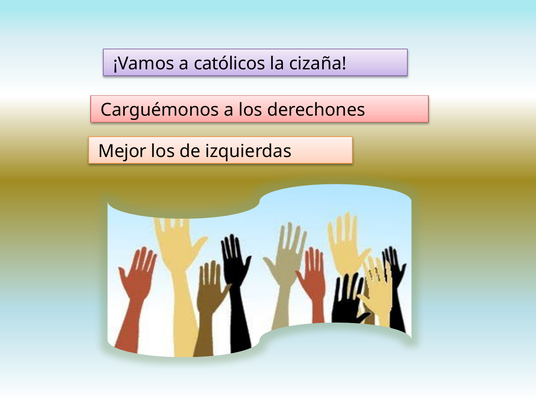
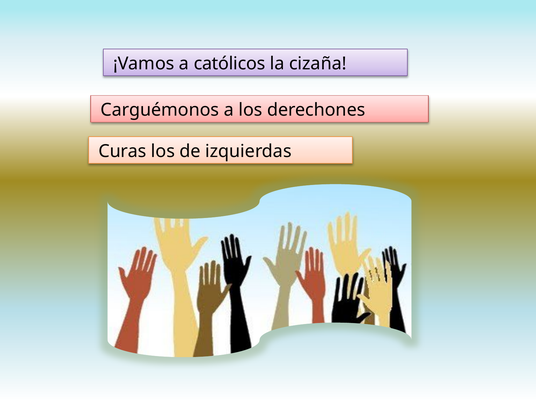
Mejor: Mejor -> Curas
